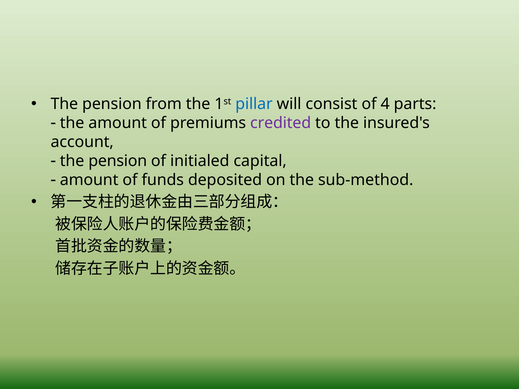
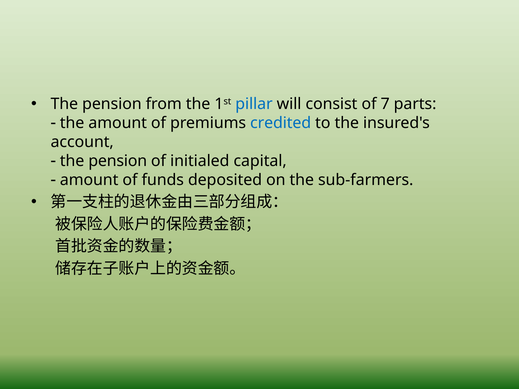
4: 4 -> 7
credited colour: purple -> blue
sub-method: sub-method -> sub-farmers
